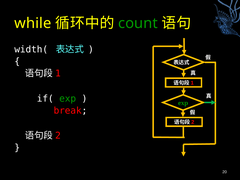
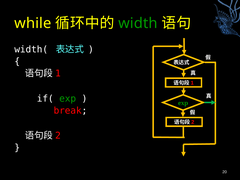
count: count -> width
